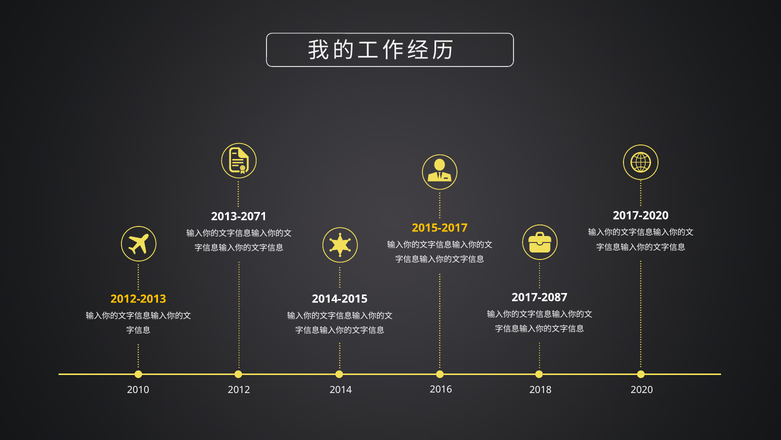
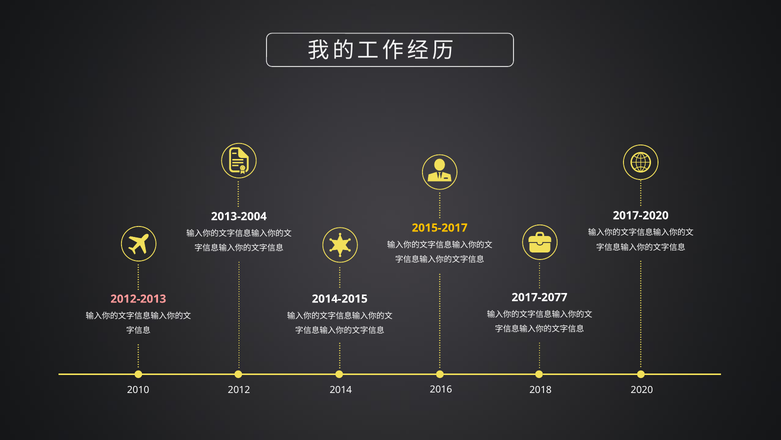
2013-2071: 2013-2071 -> 2013-2004
2017-2087: 2017-2087 -> 2017-2077
2012-2013 colour: yellow -> pink
